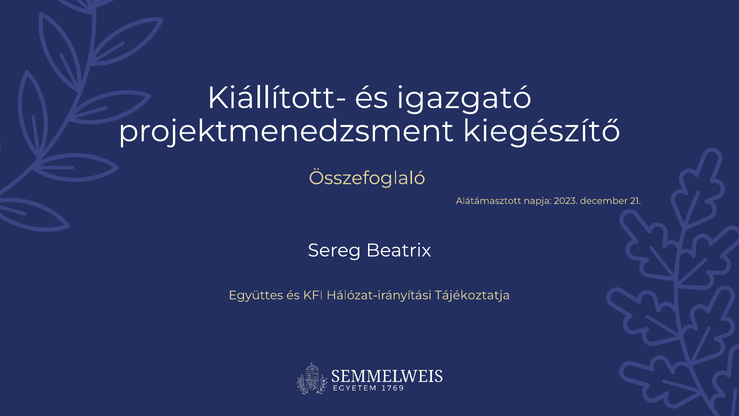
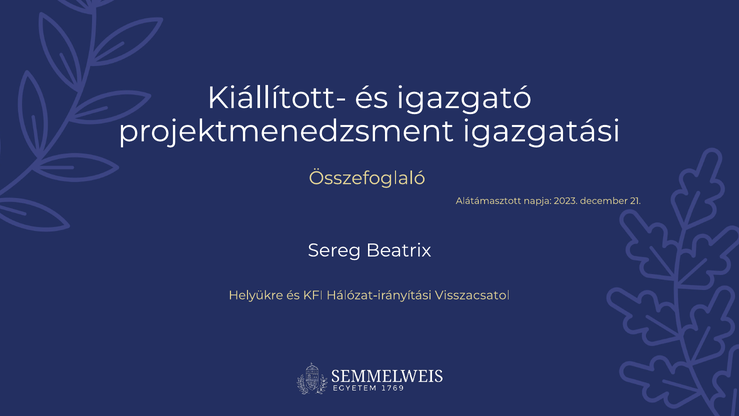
kiegészítő: kiegészítő -> igazgatási
Együttes: Együttes -> Helyükre
Tájékoztatja: Tájékoztatja -> Visszacsatol
